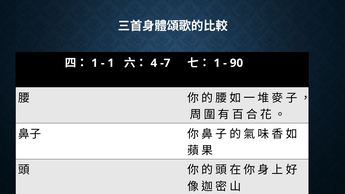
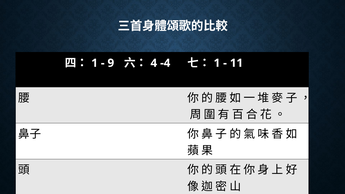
1 at (111, 63): 1 -> 9
-7: -7 -> -4
90: 90 -> 11
